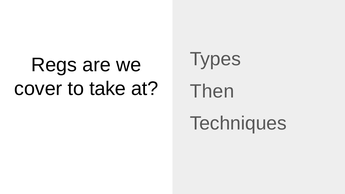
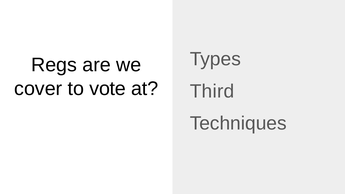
take: take -> vote
Then: Then -> Third
